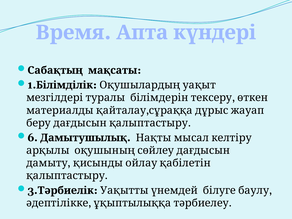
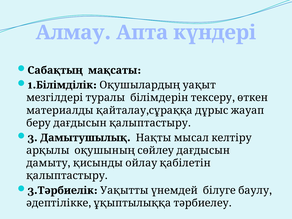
Время: Время -> Алмау
6 at (33, 138): 6 -> 3
